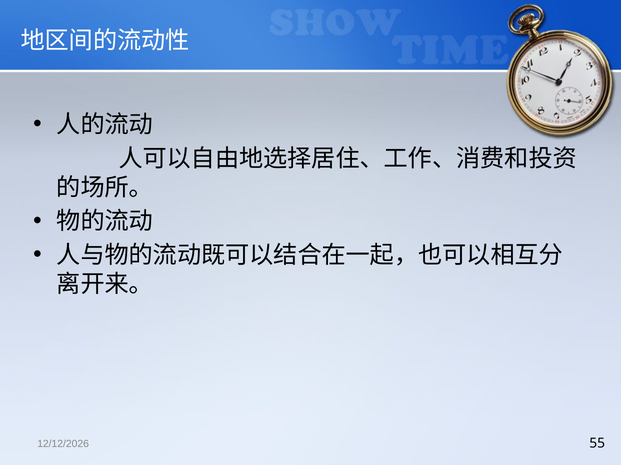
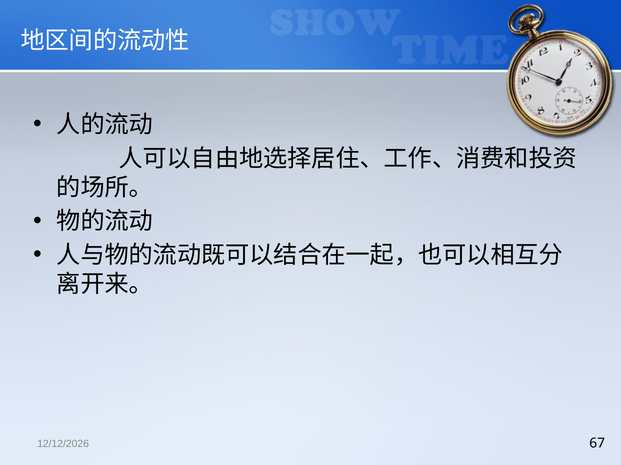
55: 55 -> 67
